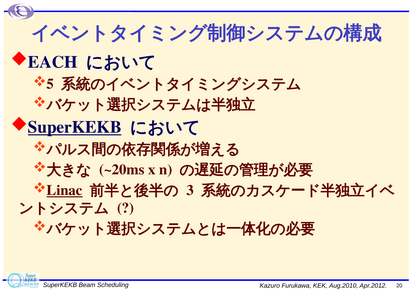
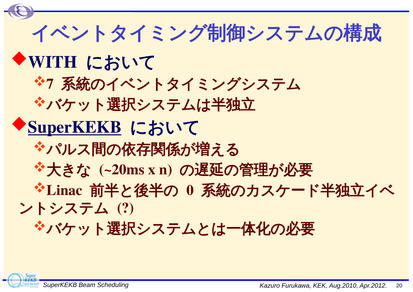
EACH: EACH -> WITH
5: 5 -> 7
Linac underline: present -> none
3: 3 -> 0
